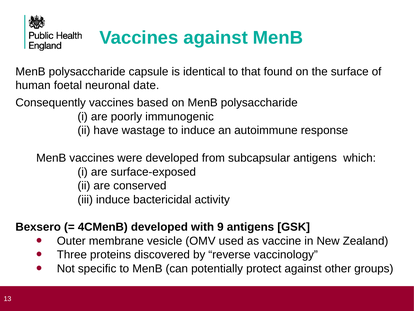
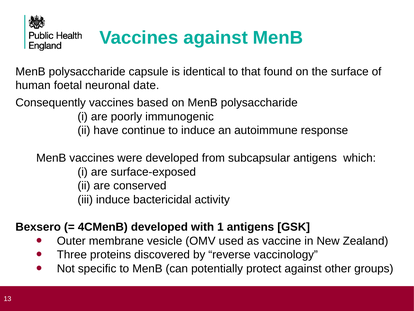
wastage: wastage -> continue
9: 9 -> 1
